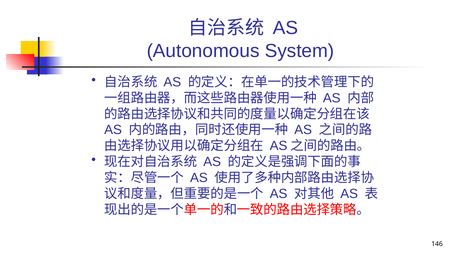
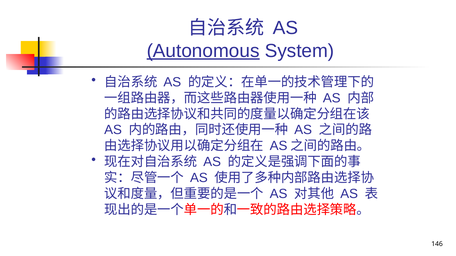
Autonomous underline: none -> present
